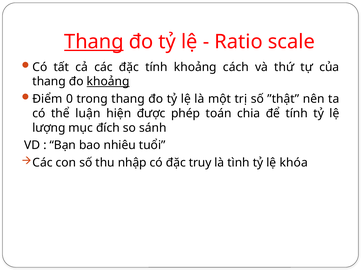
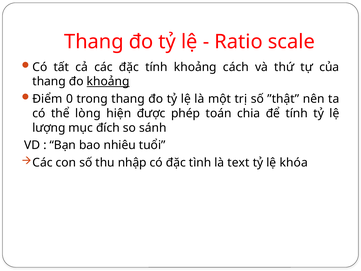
Thang at (94, 42) underline: present -> none
luận: luận -> lòng
truy: truy -> tình
tình: tình -> text
